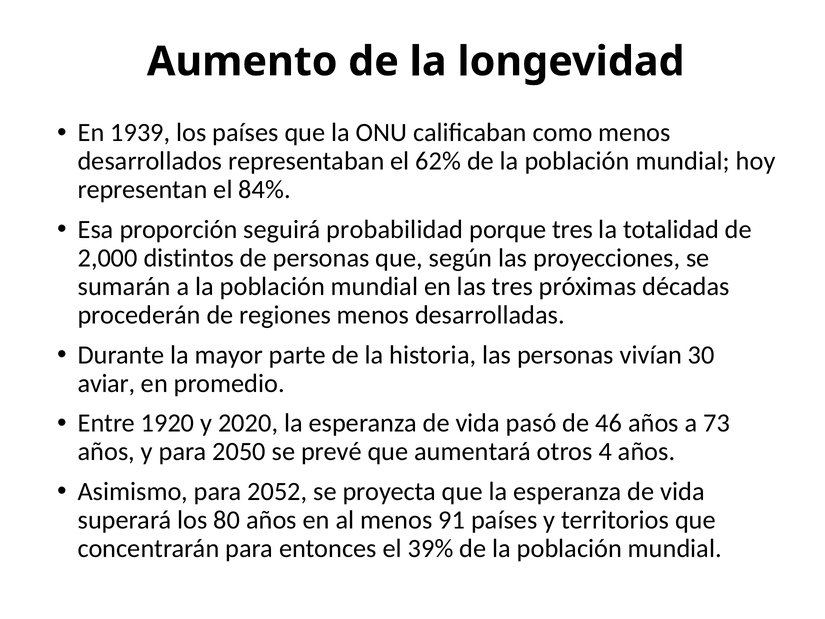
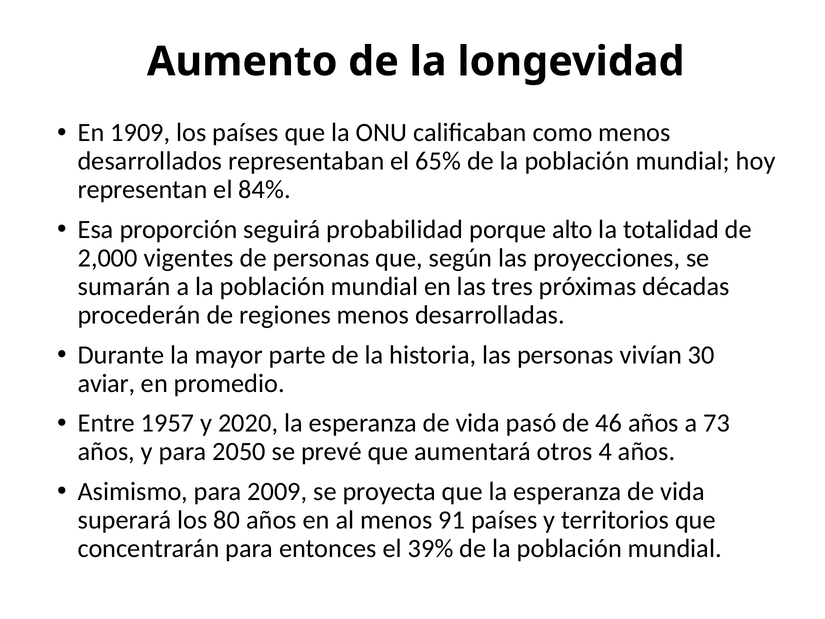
1939: 1939 -> 1909
62%: 62% -> 65%
porque tres: tres -> alto
distintos: distintos -> vigentes
1920: 1920 -> 1957
2052: 2052 -> 2009
